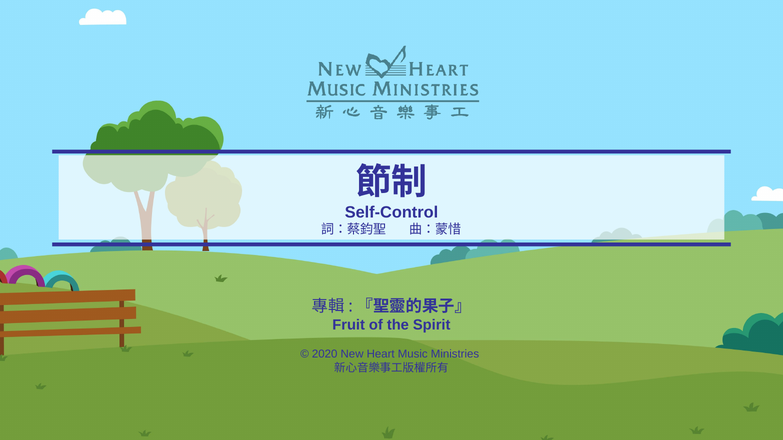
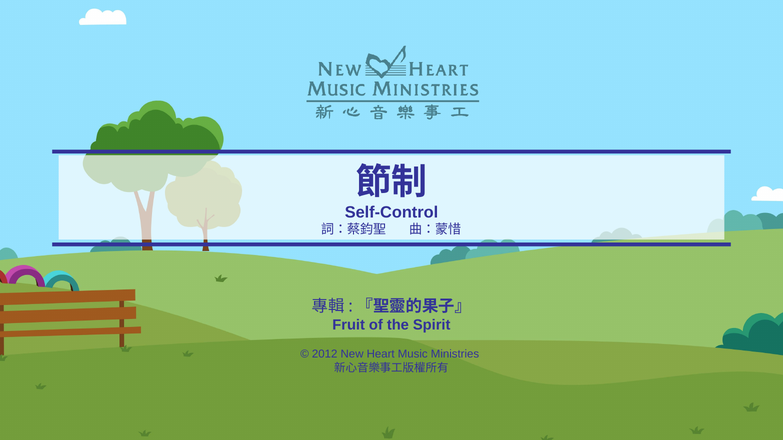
2020: 2020 -> 2012
